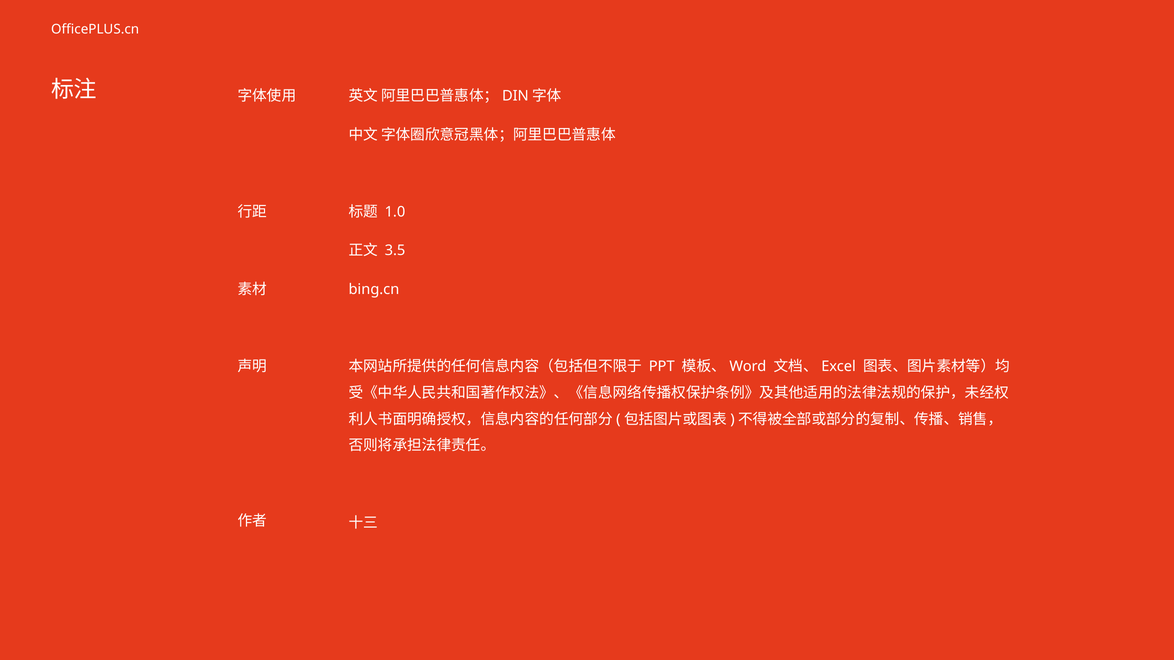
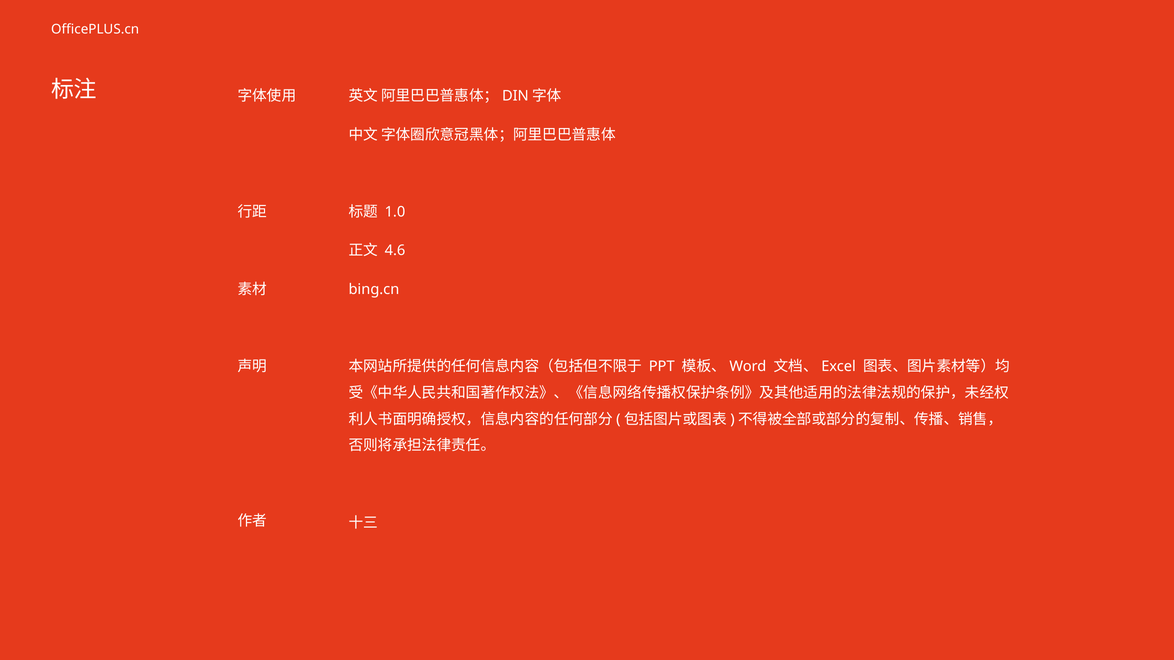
3.5: 3.5 -> 4.6
